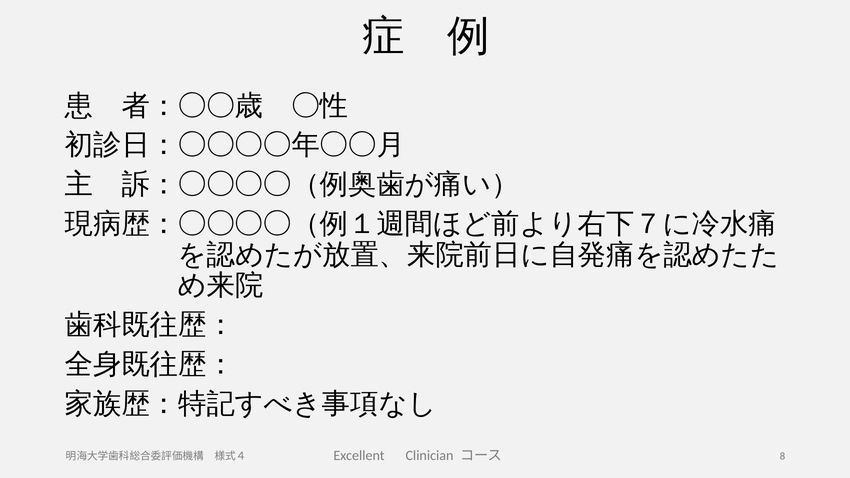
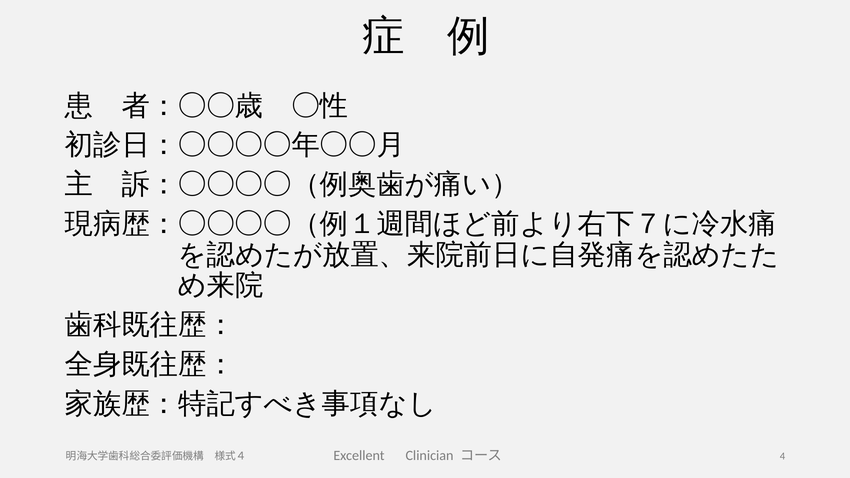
8: 8 -> 4
